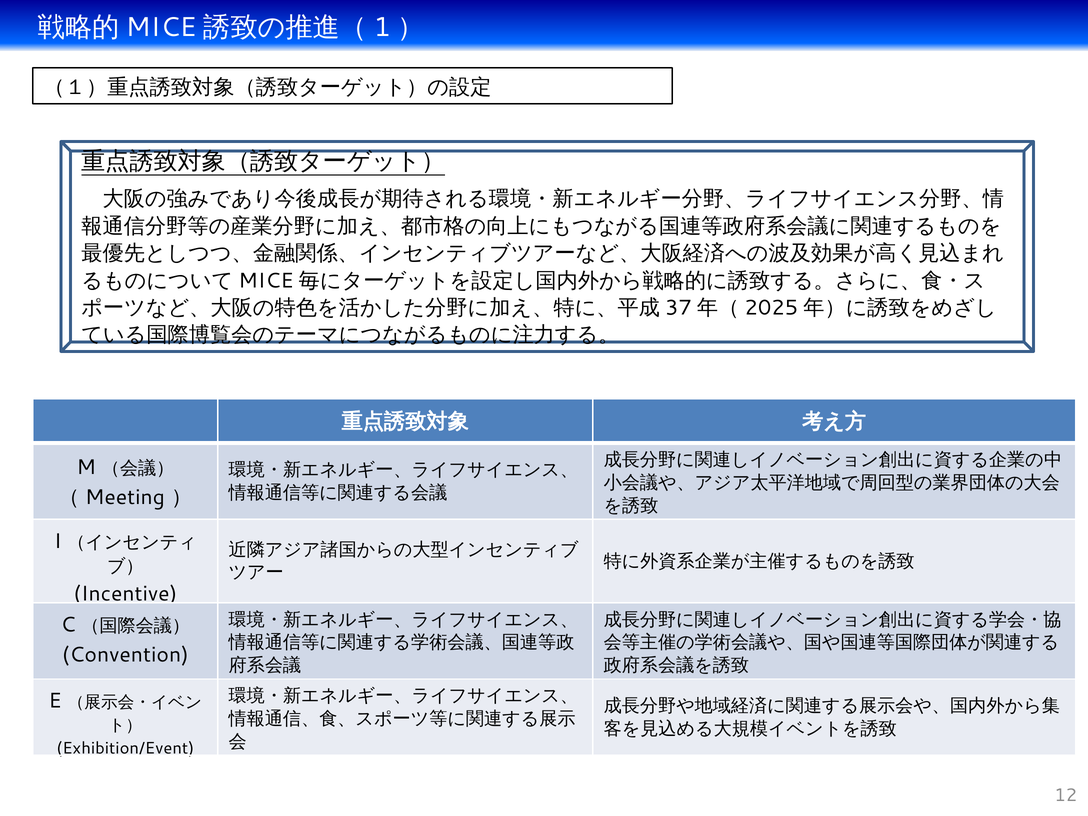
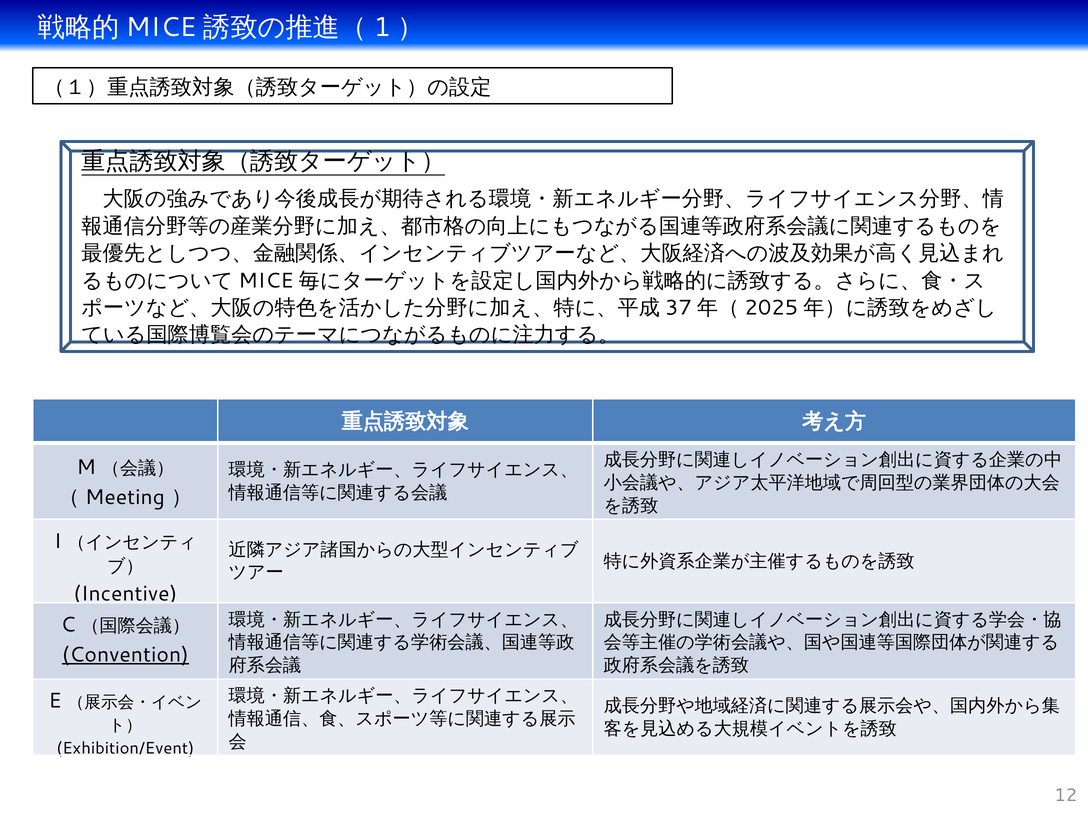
Convention underline: none -> present
